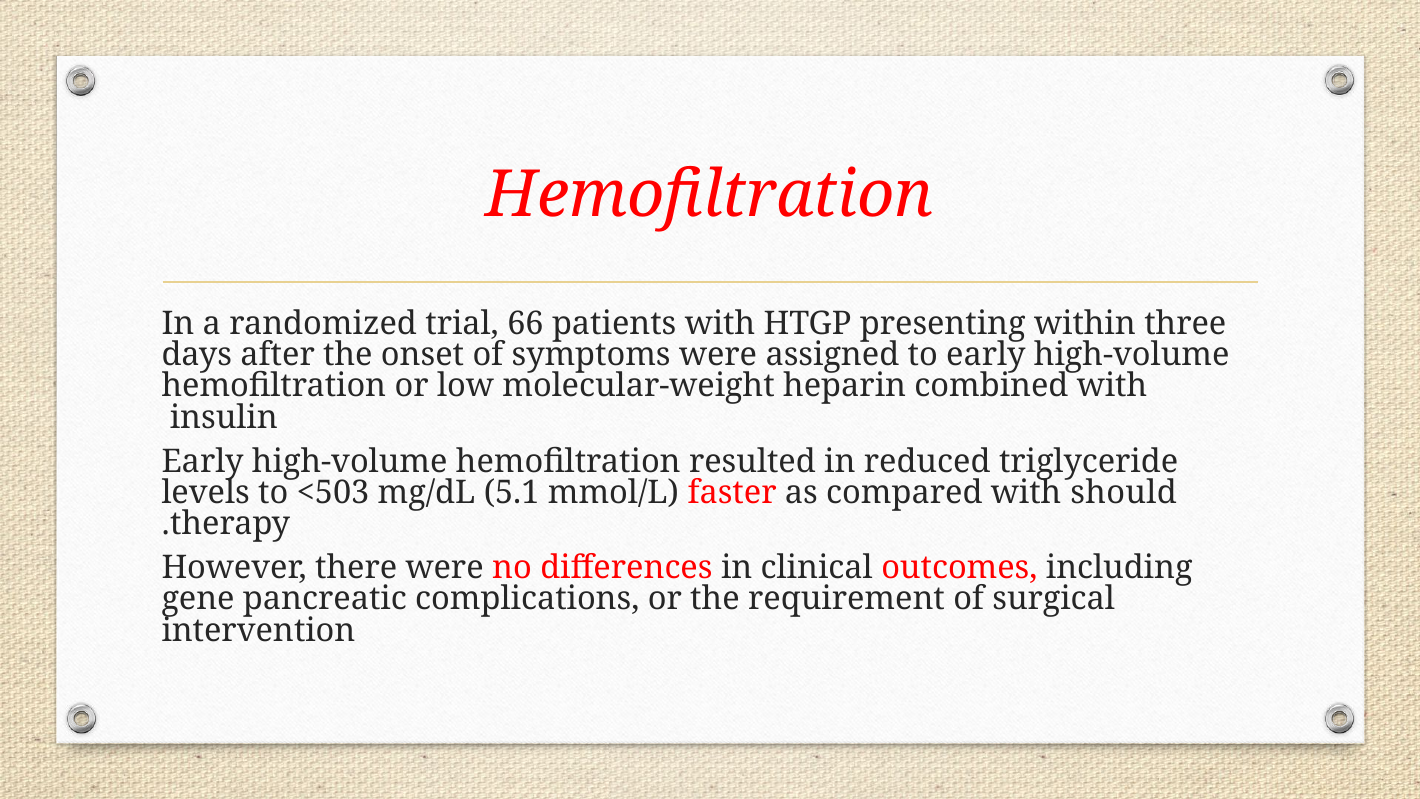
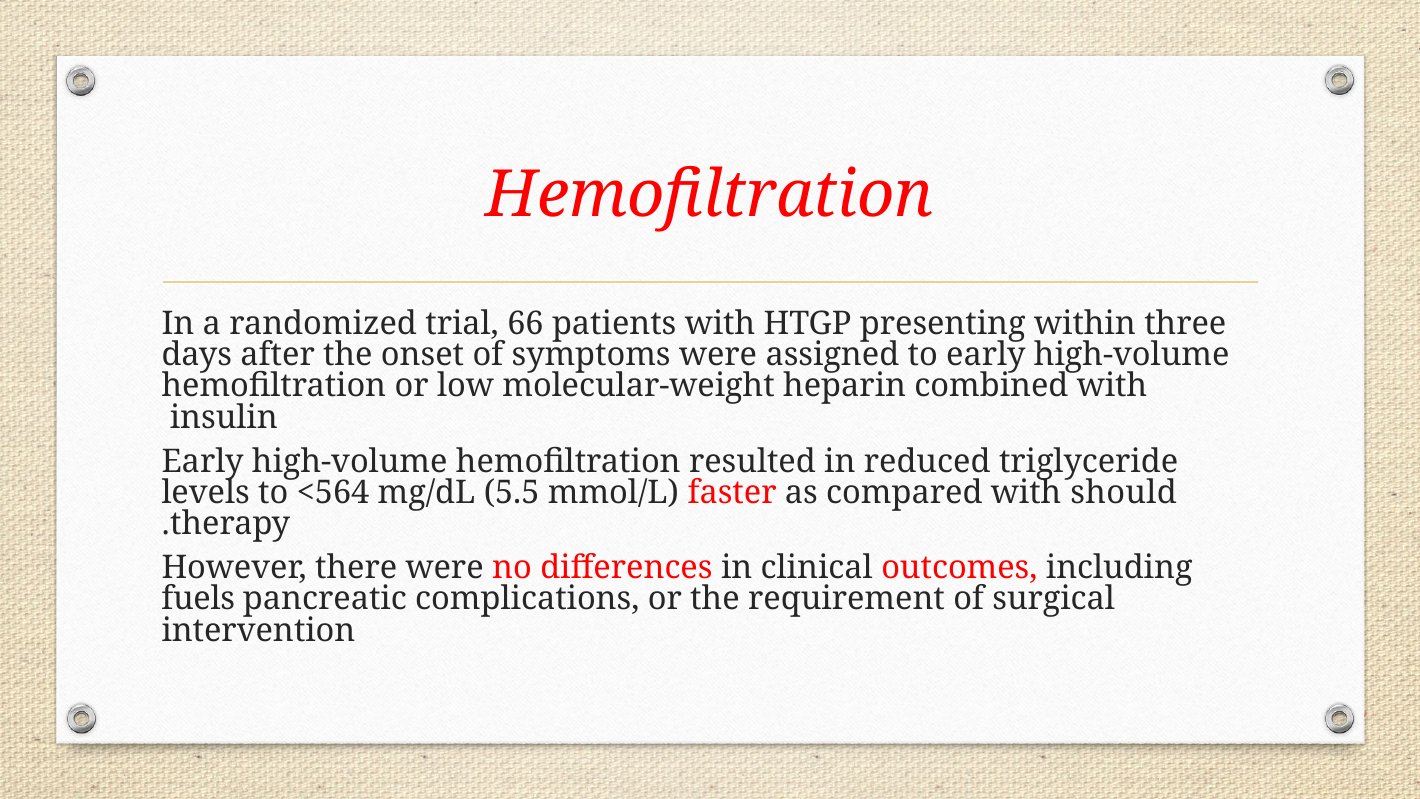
<503: <503 -> <564
5.1: 5.1 -> 5.5
gene: gene -> fuels
